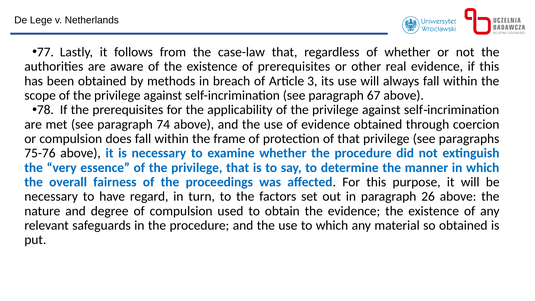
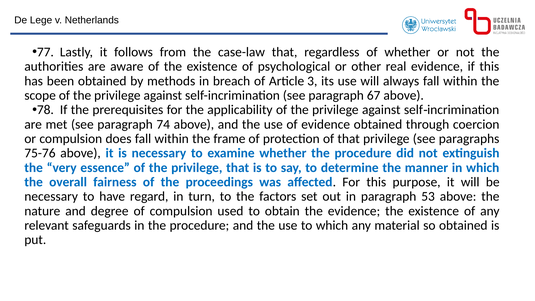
of prerequisites: prerequisites -> psychological
26: 26 -> 53
